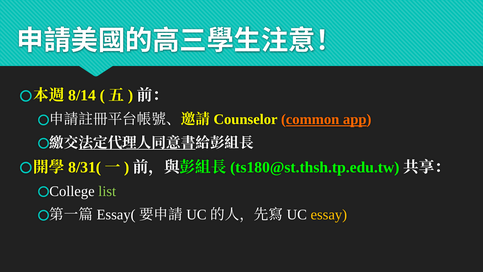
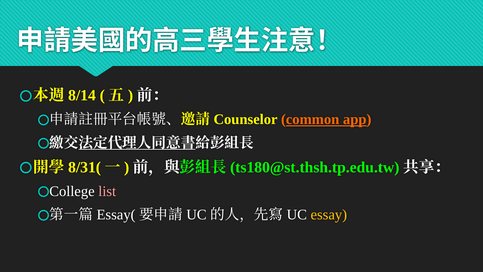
list colour: light green -> pink
